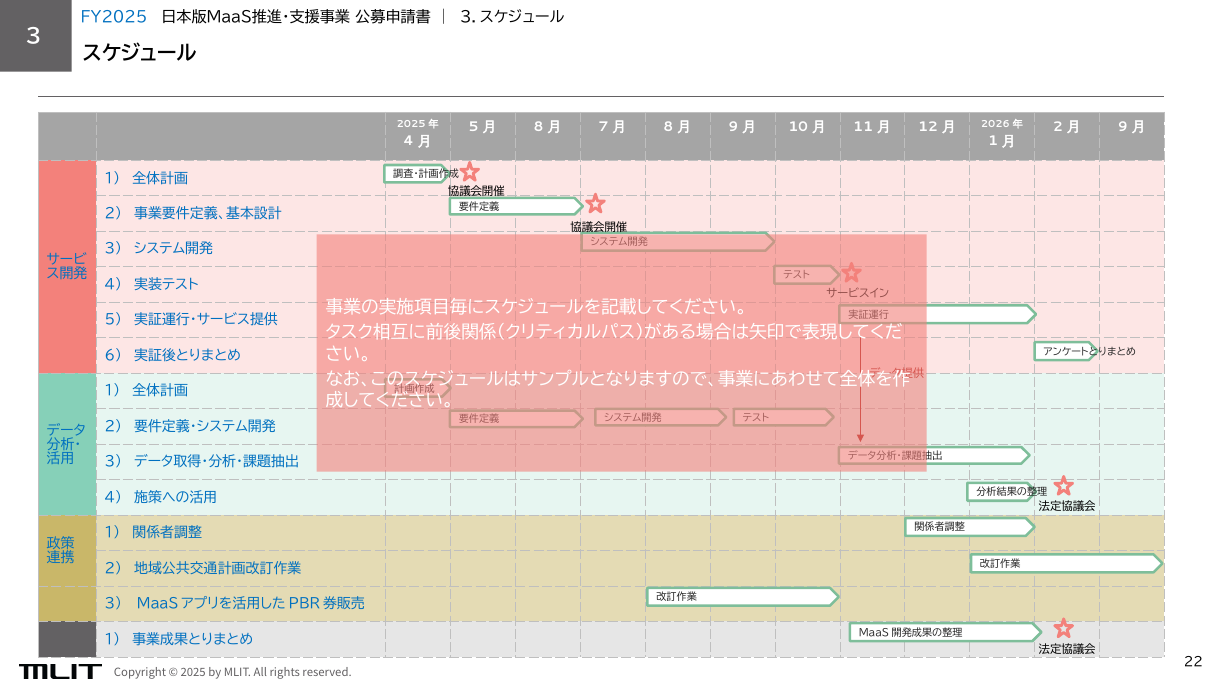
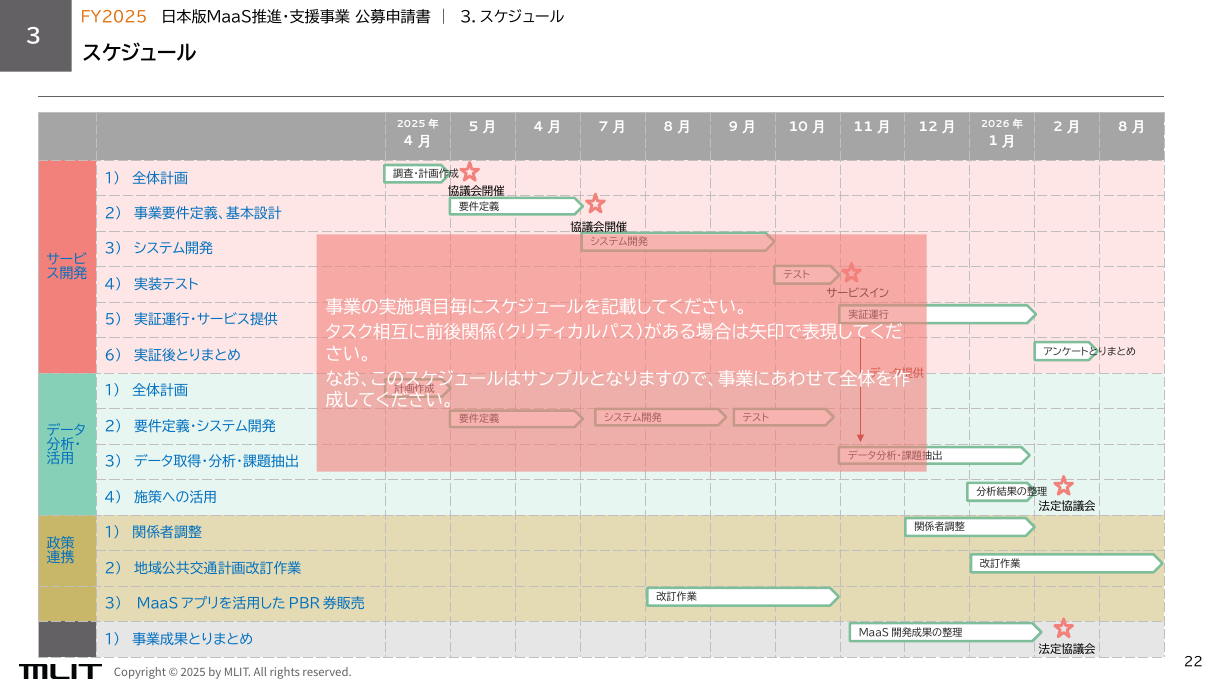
FY2025 colour: blue -> orange
8 at (539, 127): 8 -> 4
9 at (1123, 127): 9 -> 8
